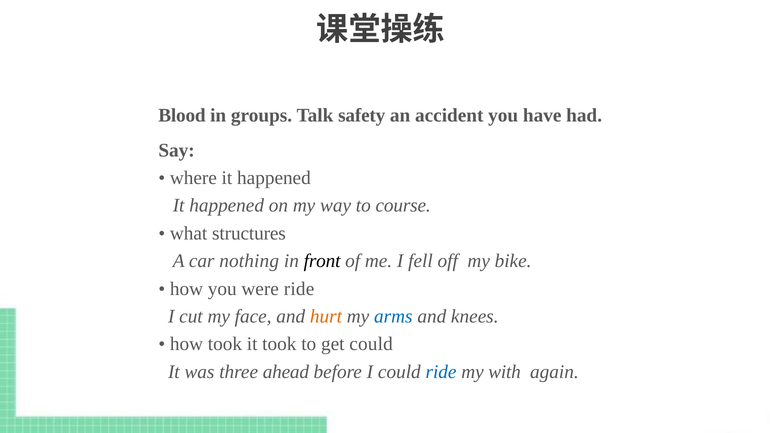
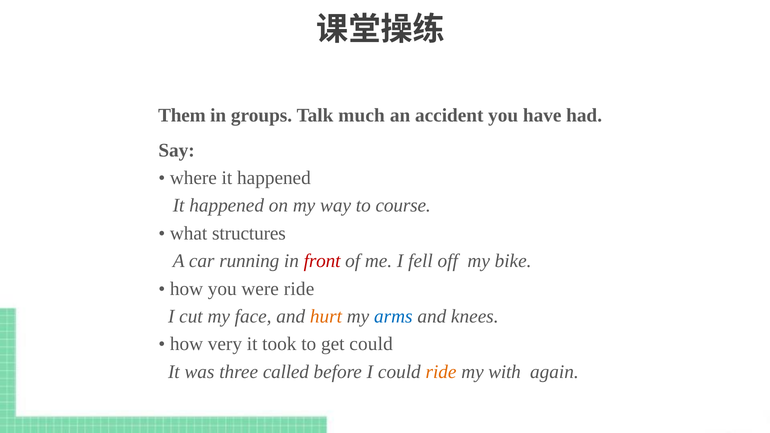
Blood: Blood -> Them
safety: safety -> much
nothing: nothing -> running
front colour: black -> red
how took: took -> very
ahead: ahead -> called
ride at (441, 372) colour: blue -> orange
